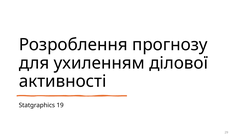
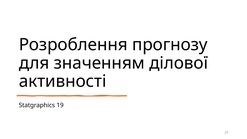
ухиленням: ухиленням -> значенням
